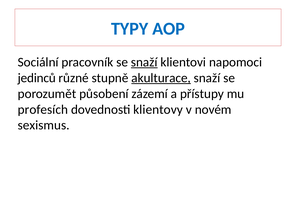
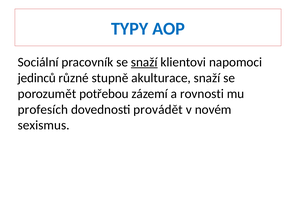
akulturace underline: present -> none
působení: působení -> potřebou
přístupy: přístupy -> rovnosti
klientovy: klientovy -> provádět
